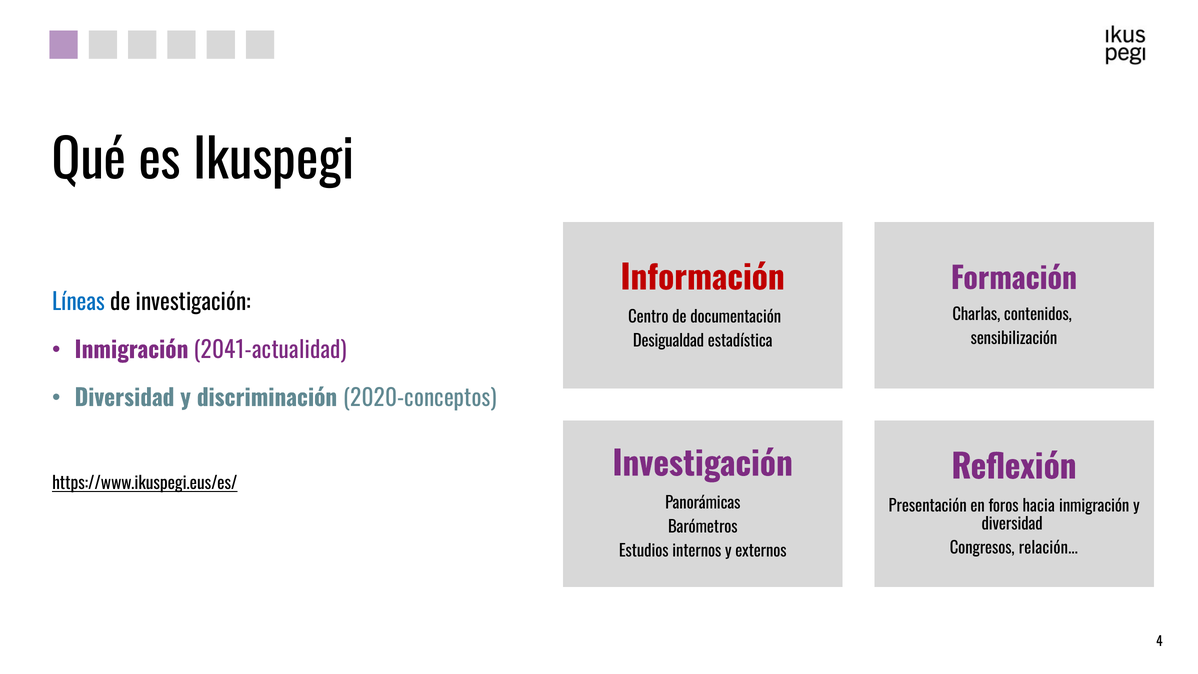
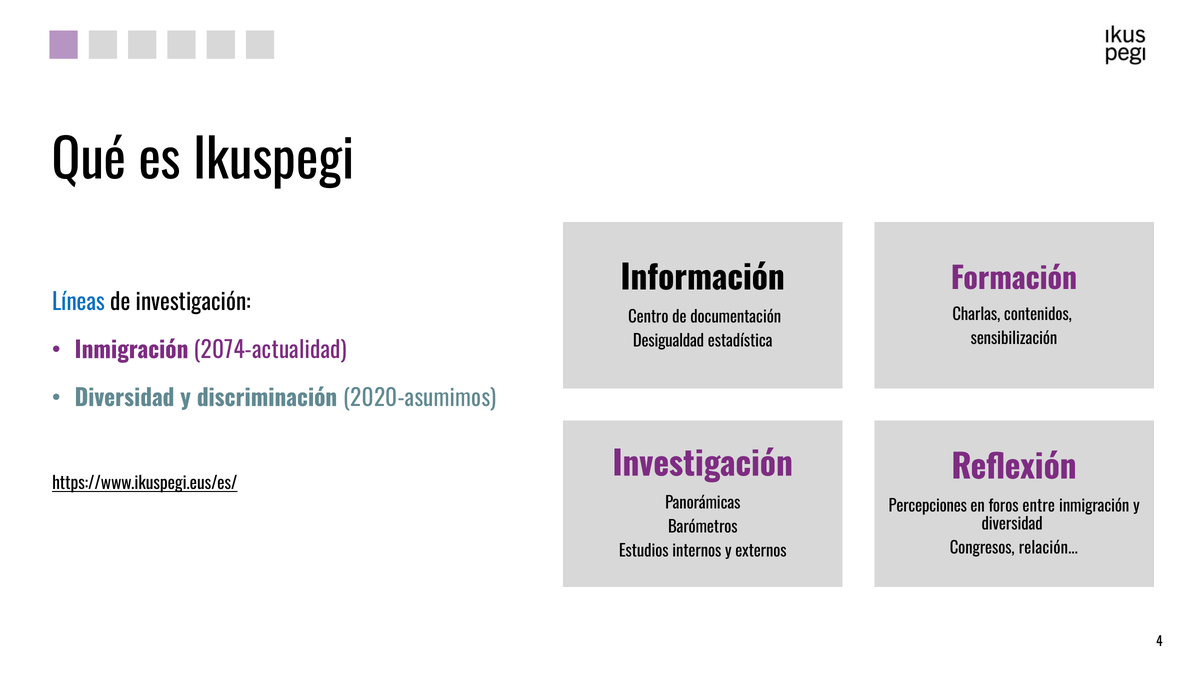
Información colour: red -> black
2041-actualidad: 2041-actualidad -> 2074-actualidad
2020-conceptos: 2020-conceptos -> 2020-asumimos
Presentación: Presentación -> Percepciones
hacia: hacia -> entre
